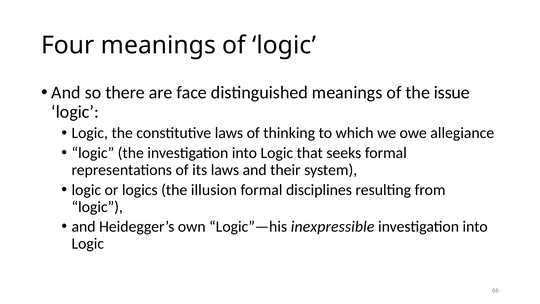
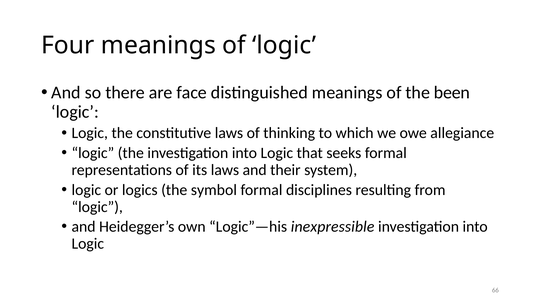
issue: issue -> been
illusion: illusion -> symbol
